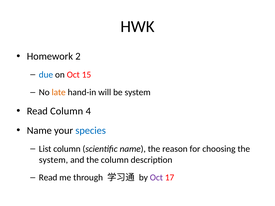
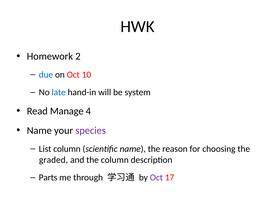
15: 15 -> 10
late colour: orange -> blue
Read Column: Column -> Manage
species colour: blue -> purple
system at (53, 160): system -> graded
Read at (48, 178): Read -> Parts
